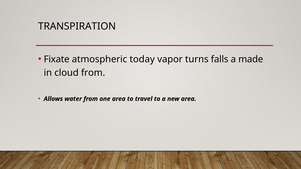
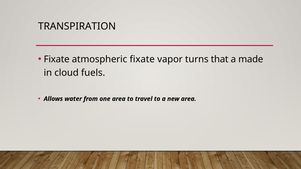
atmospheric today: today -> fixate
falls: falls -> that
cloud from: from -> fuels
